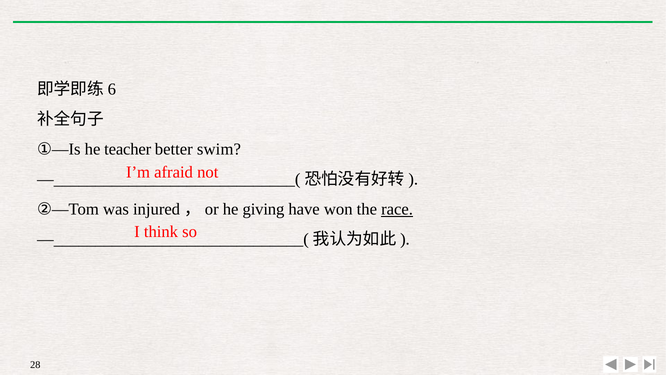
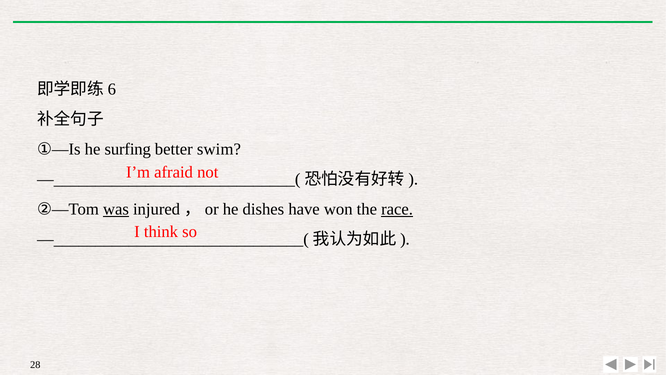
teacher: teacher -> surfing
was underline: none -> present
giving: giving -> dishes
